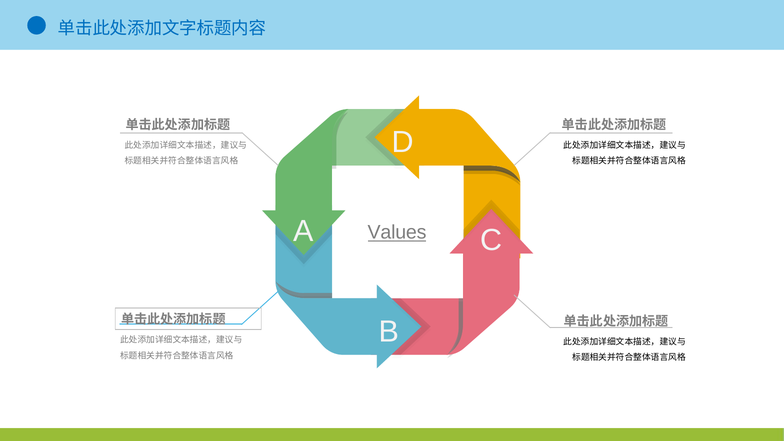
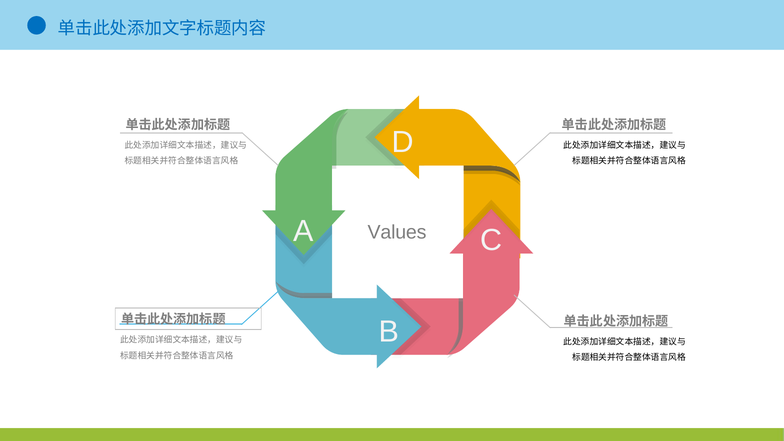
Values underline: present -> none
